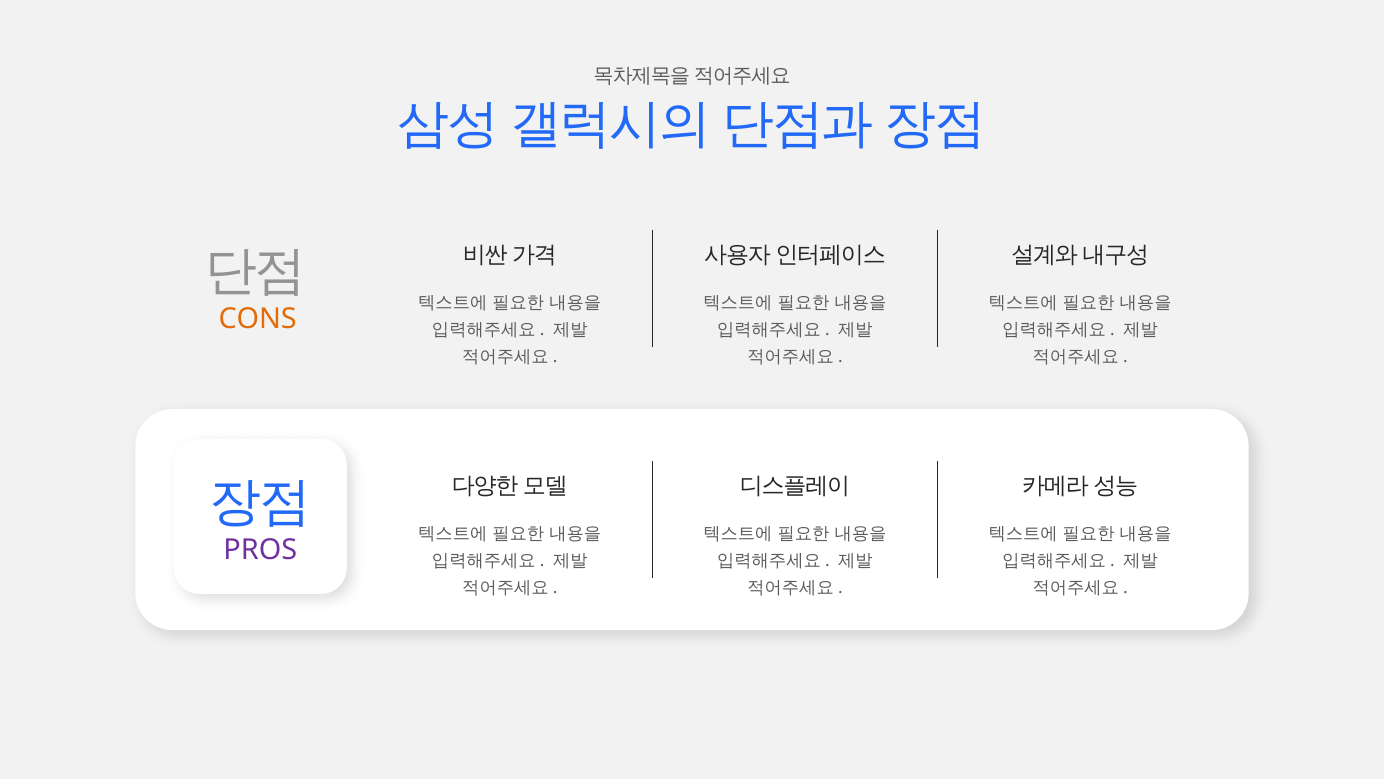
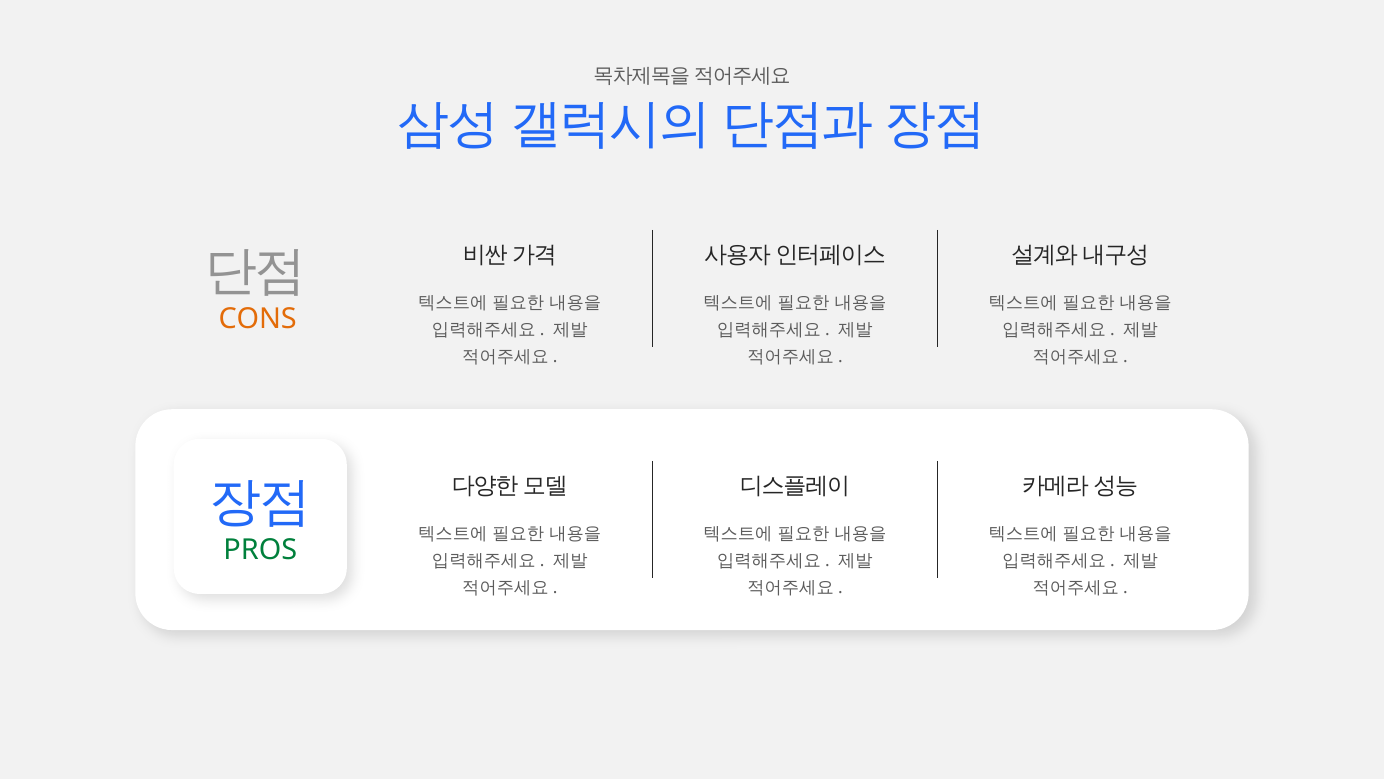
PROS colour: purple -> green
